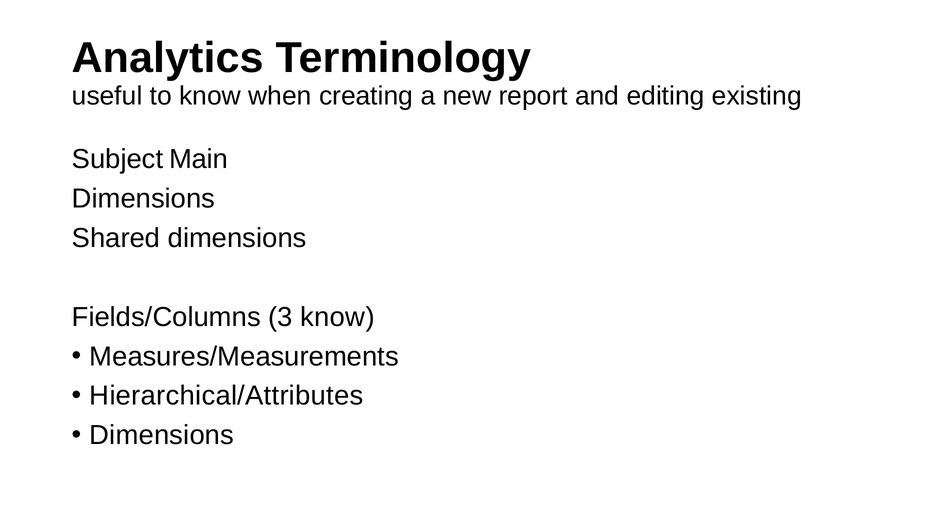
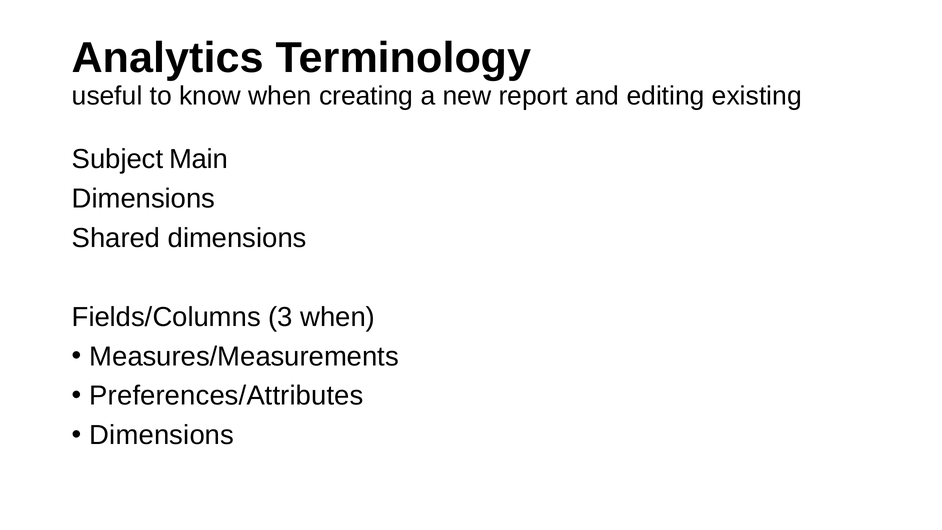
3 know: know -> when
Hierarchical/Attributes: Hierarchical/Attributes -> Preferences/Attributes
